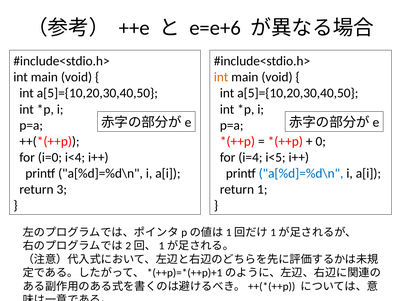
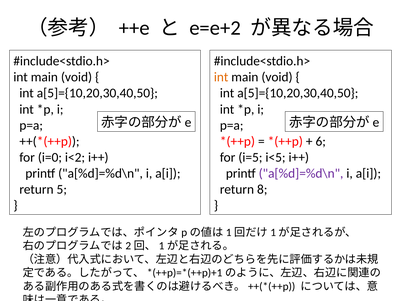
e=e+6: e=e+6 -> e=e+2
0: 0 -> 6
i<4: i<4 -> i<2
i=4: i=4 -> i=5
a[%d]=%d\n at (301, 173) colour: blue -> purple
3: 3 -> 5
1: 1 -> 8
